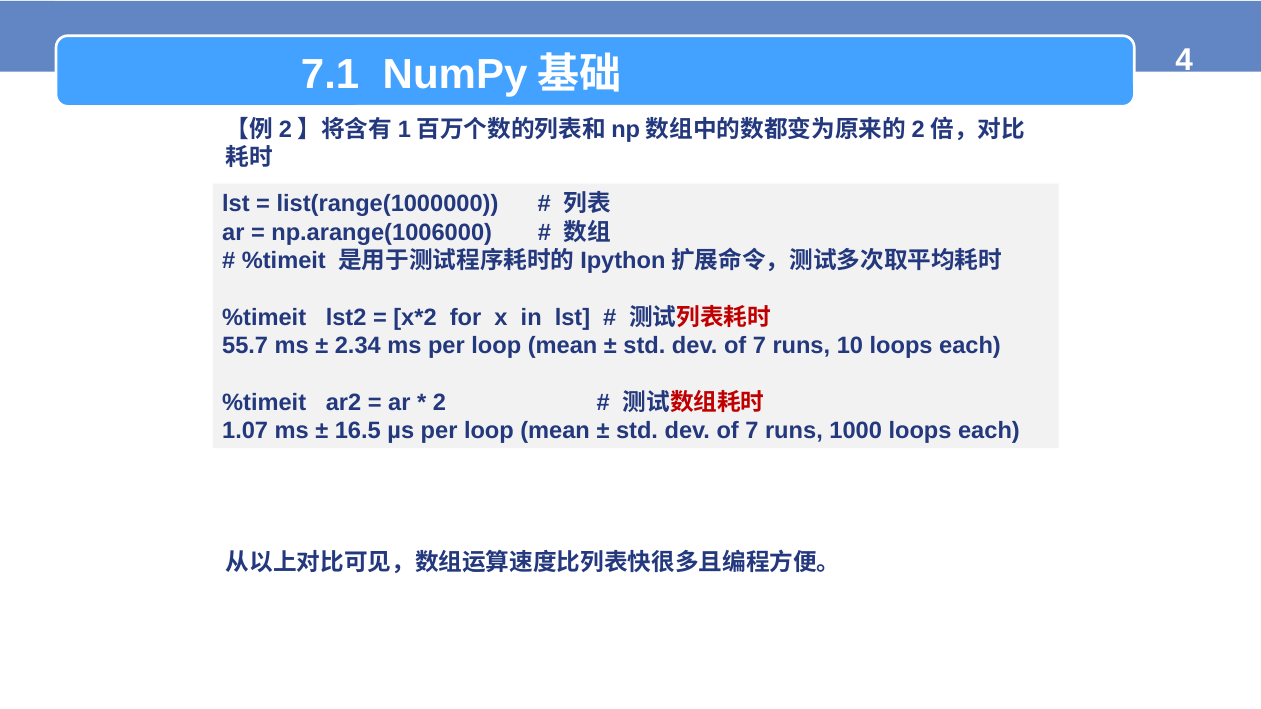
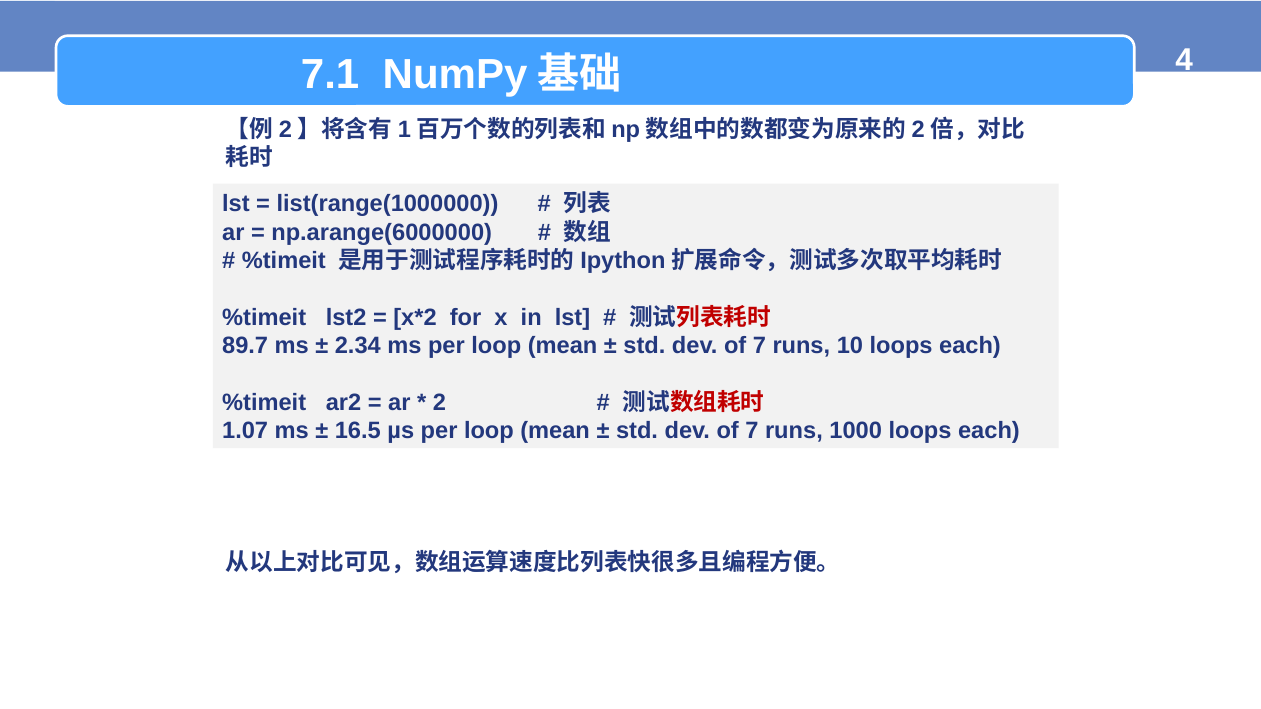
np.arange(1006000: np.arange(1006000 -> np.arange(6000000
55.7: 55.7 -> 89.7
